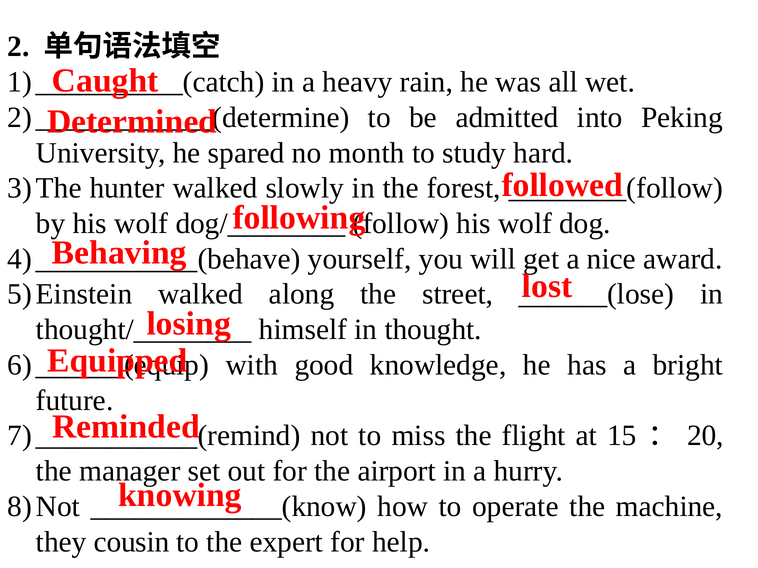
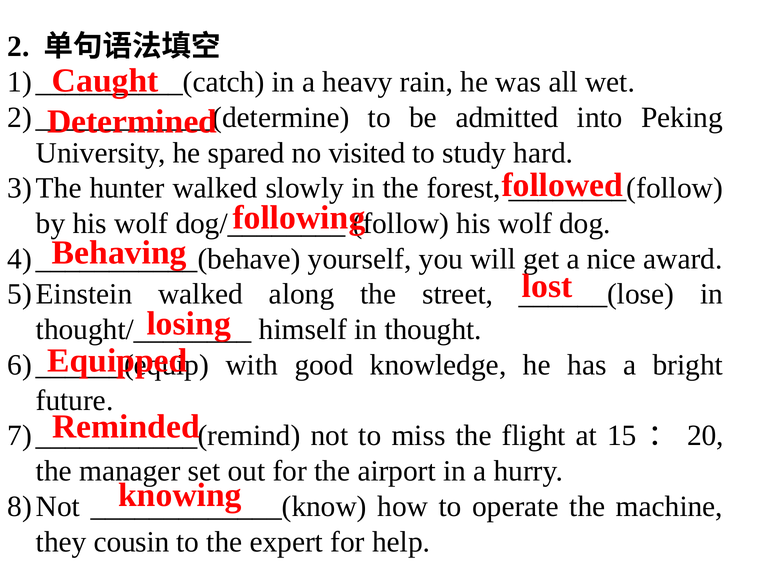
month: month -> visited
